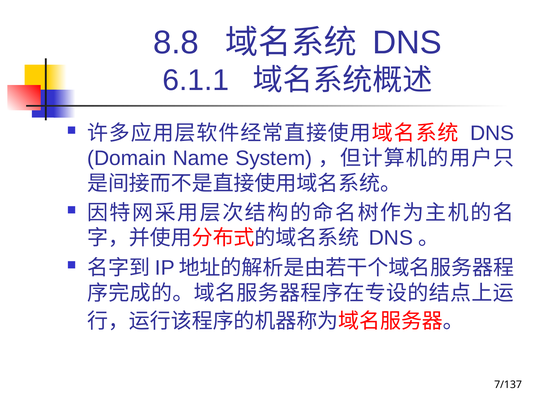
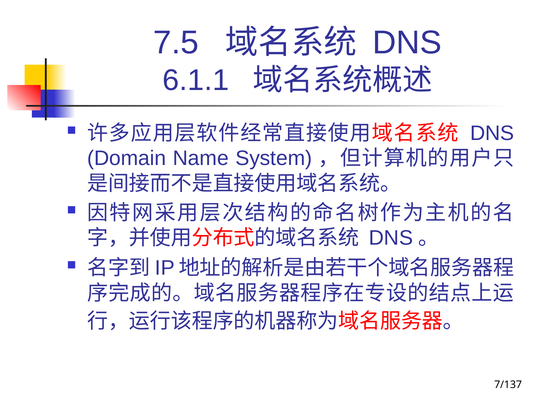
8.8: 8.8 -> 7.5
